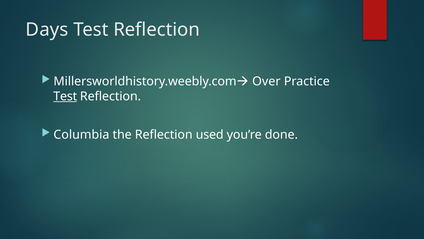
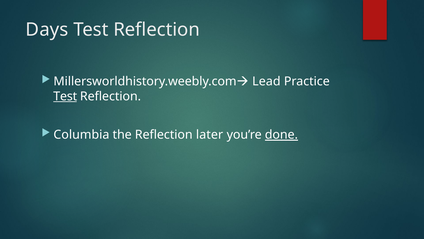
Over: Over -> Lead
used: used -> later
done underline: none -> present
